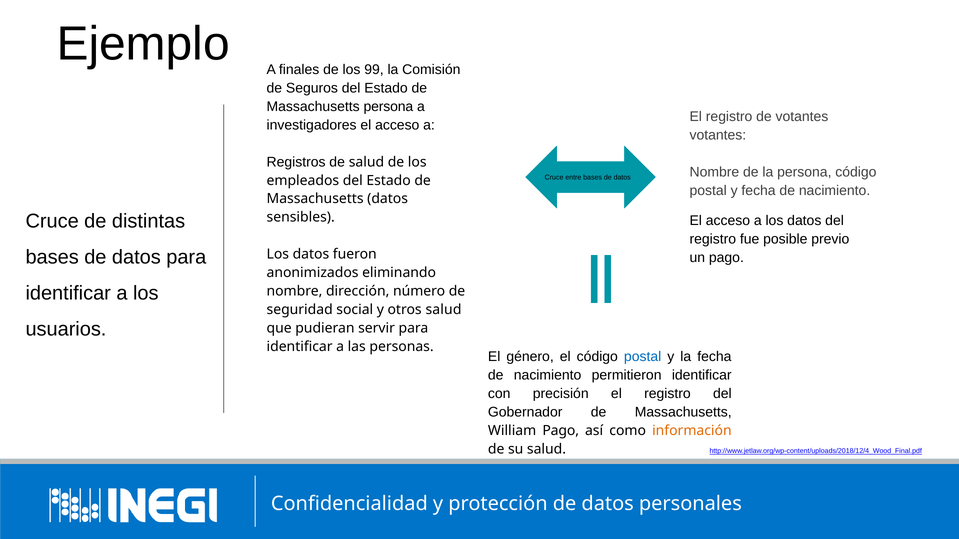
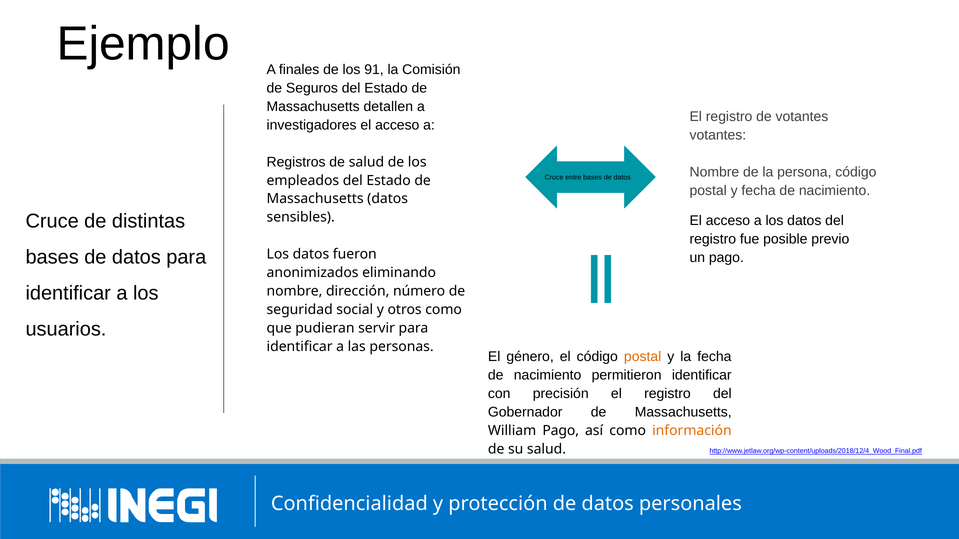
99: 99 -> 91
Massachusetts persona: persona -> detallen
otros salud: salud -> como
postal at (643, 357) colour: blue -> orange
